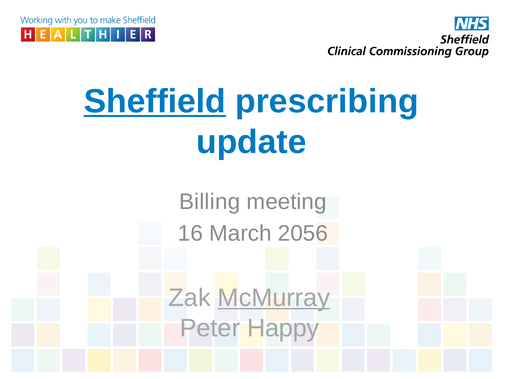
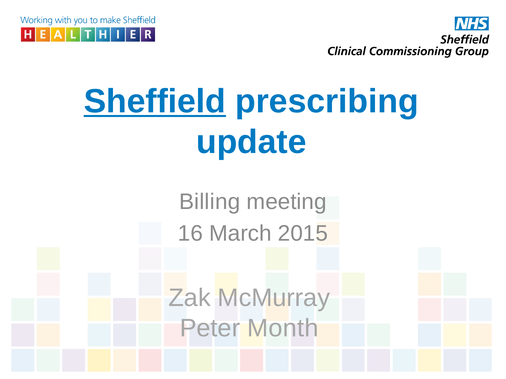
2056: 2056 -> 2015
McMurray underline: present -> none
Happy: Happy -> Month
